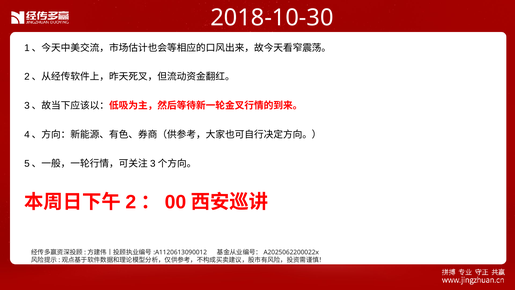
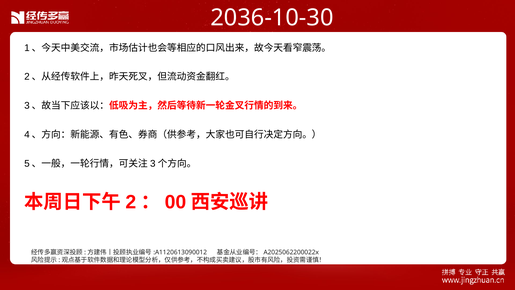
2018-10-30: 2018-10-30 -> 2036-10-30
